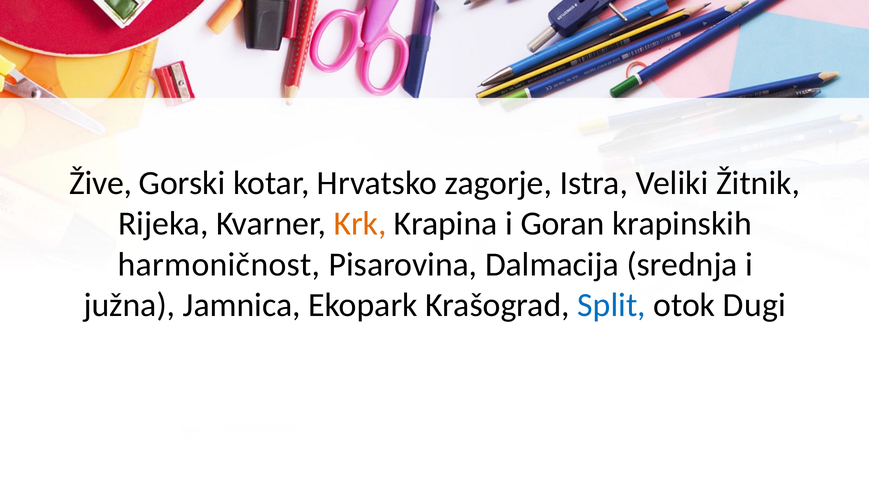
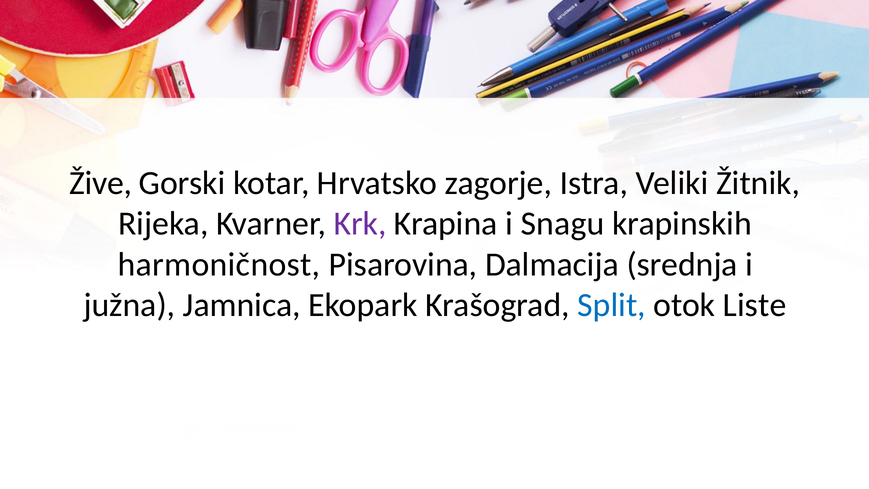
Krk colour: orange -> purple
Goran: Goran -> Snagu
Dugi: Dugi -> Liste
